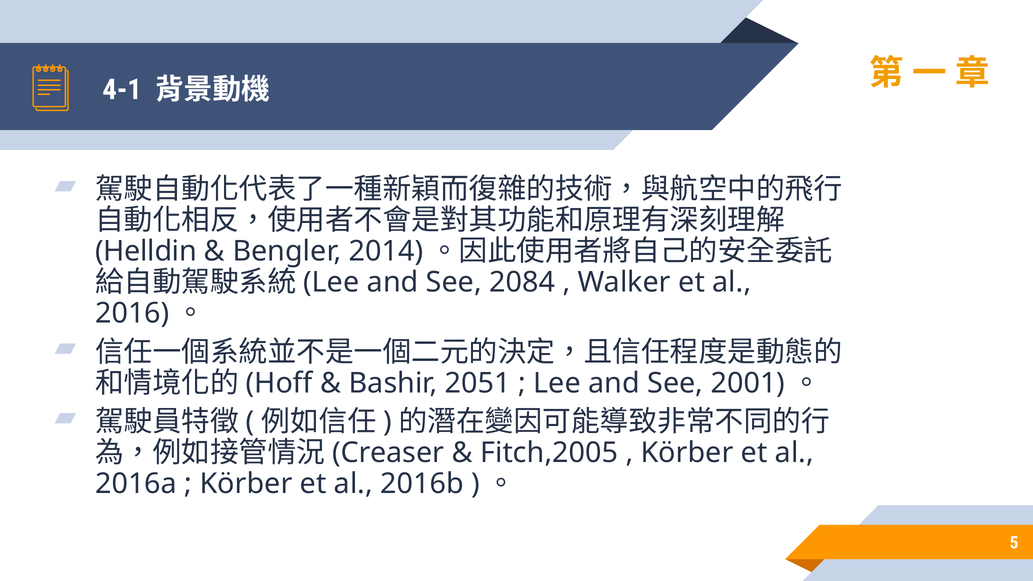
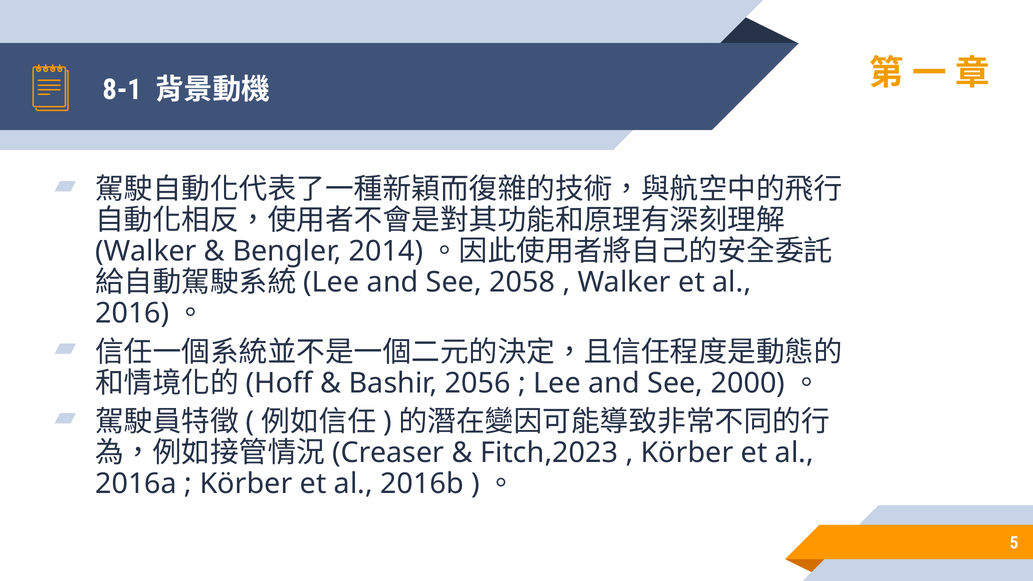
4-1: 4-1 -> 8-1
Helldin at (146, 251): Helldin -> Walker
2084: 2084 -> 2058
2051: 2051 -> 2056
2001: 2001 -> 2000
Fitch,2005: Fitch,2005 -> Fitch,2023
